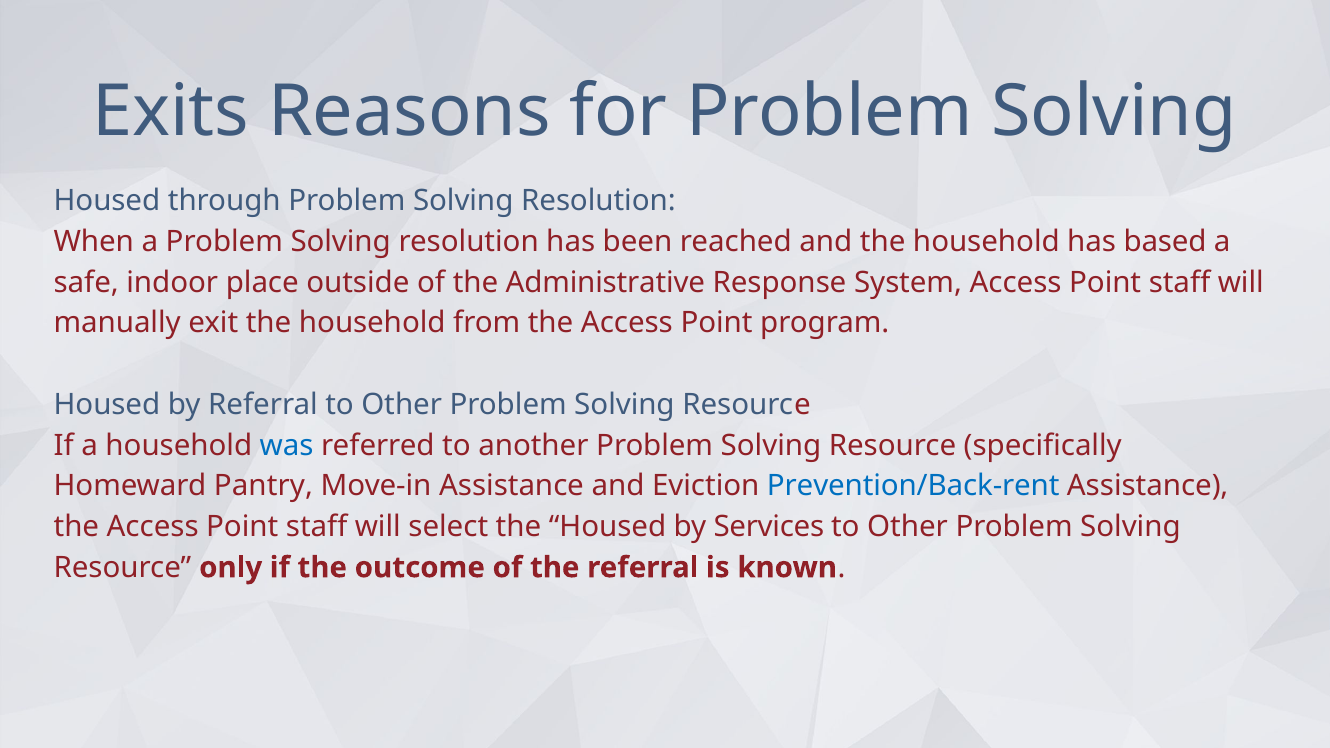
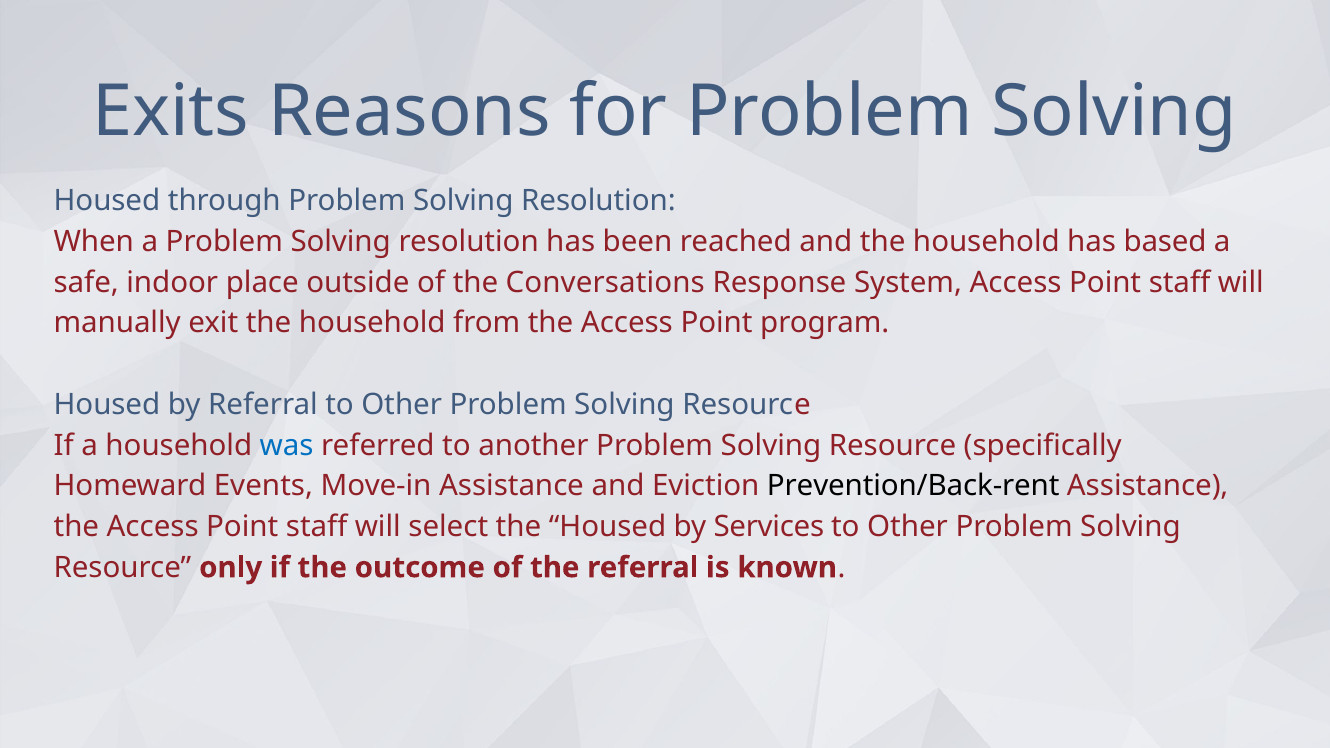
Administrative: Administrative -> Conversations
Pantry: Pantry -> Events
Prevention/Back-rent colour: blue -> black
